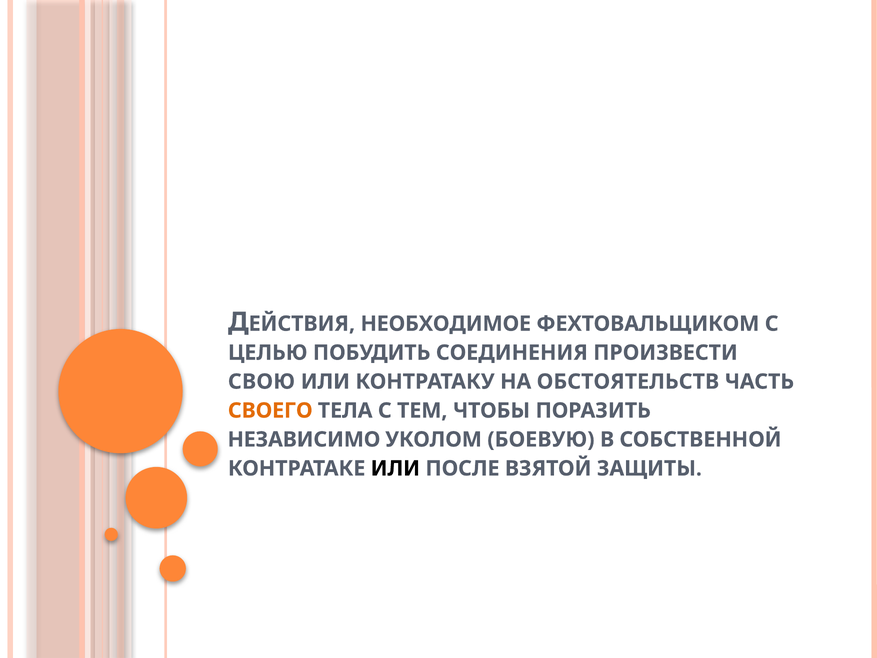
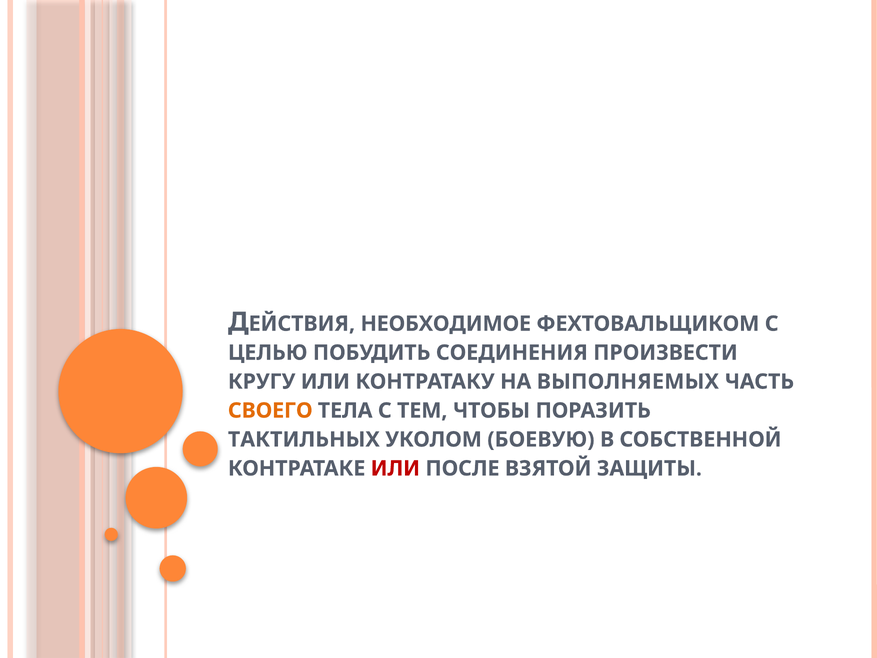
СВОЮ: СВОЮ -> КРУГУ
ОБСТОЯТЕЛЬСТВ: ОБСТОЯТЕЛЬСТВ -> ВЫПОЛНЯЕМЫХ
НЕЗАВИСИМО: НЕЗАВИСИМО -> ТАКТИЛЬНЫХ
ИЛИ at (395, 468) colour: black -> red
